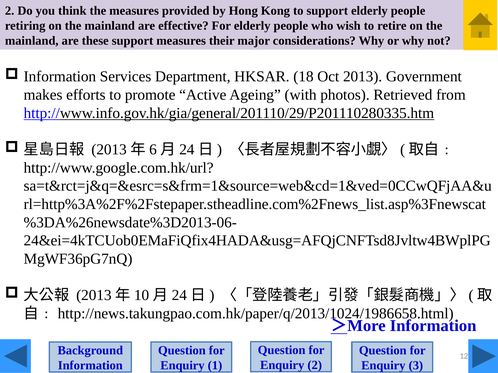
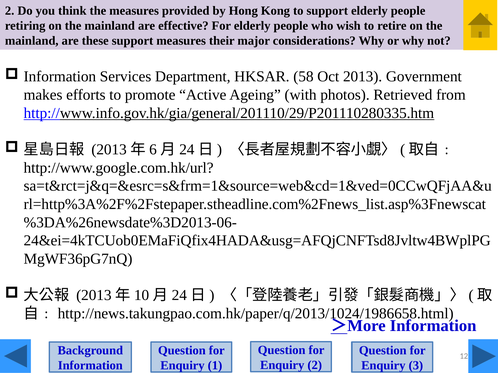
18: 18 -> 58
